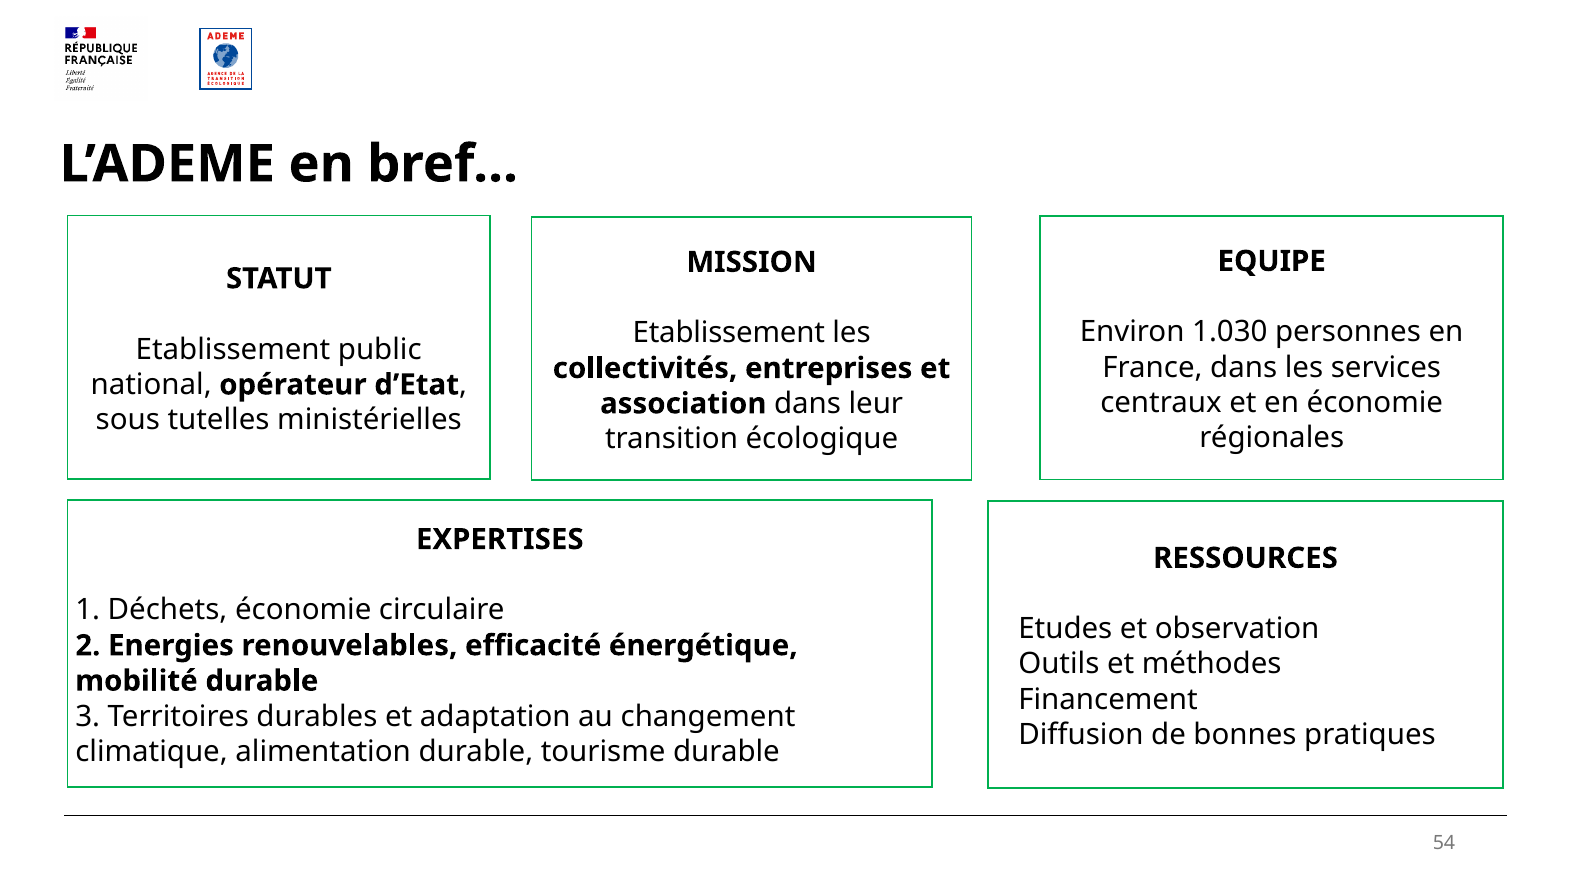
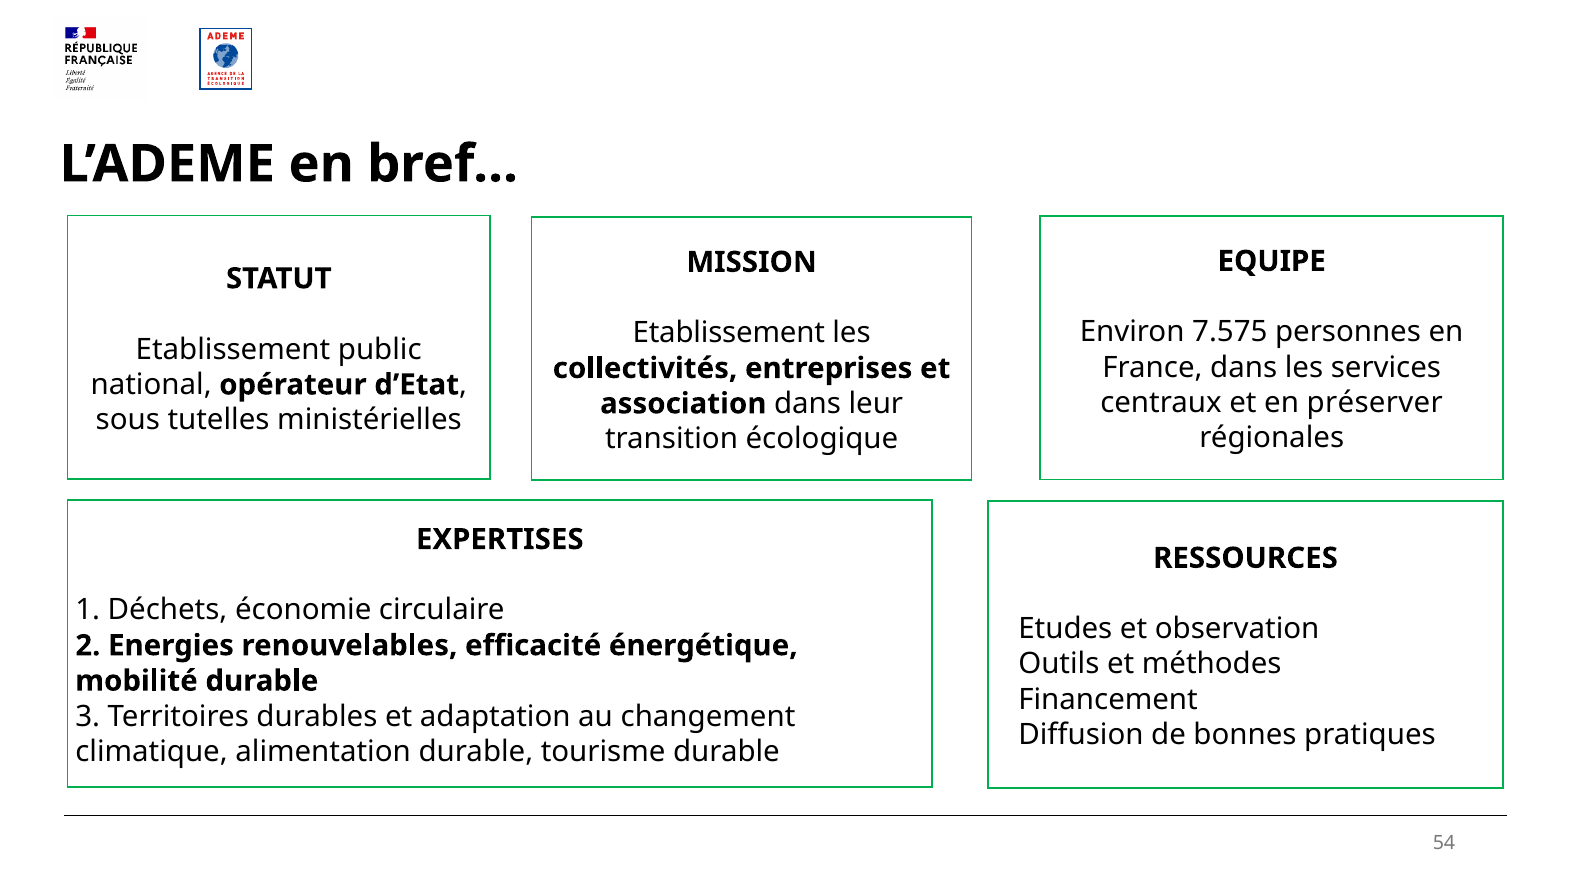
1.030: 1.030 -> 7.575
en économie: économie -> préserver
